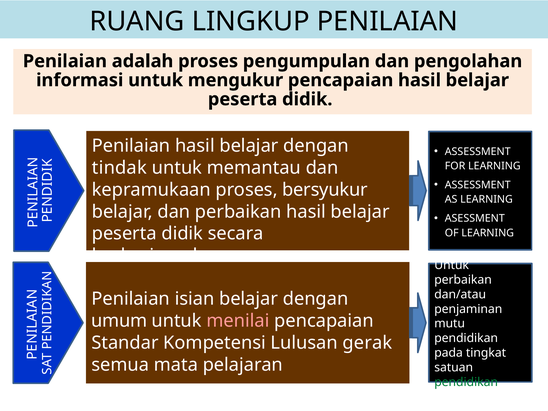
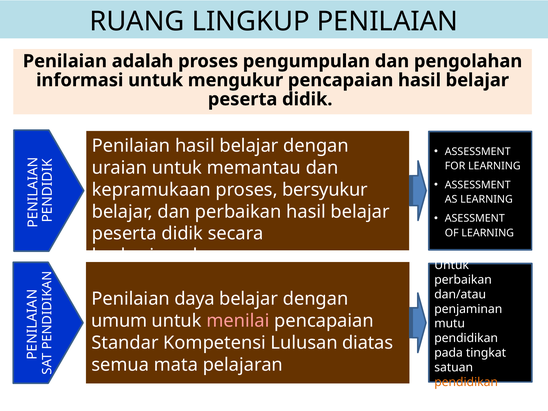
tindak: tindak -> uraian
isian: isian -> daya
gerak: gerak -> diatas
pendidikan at (466, 382) colour: green -> orange
